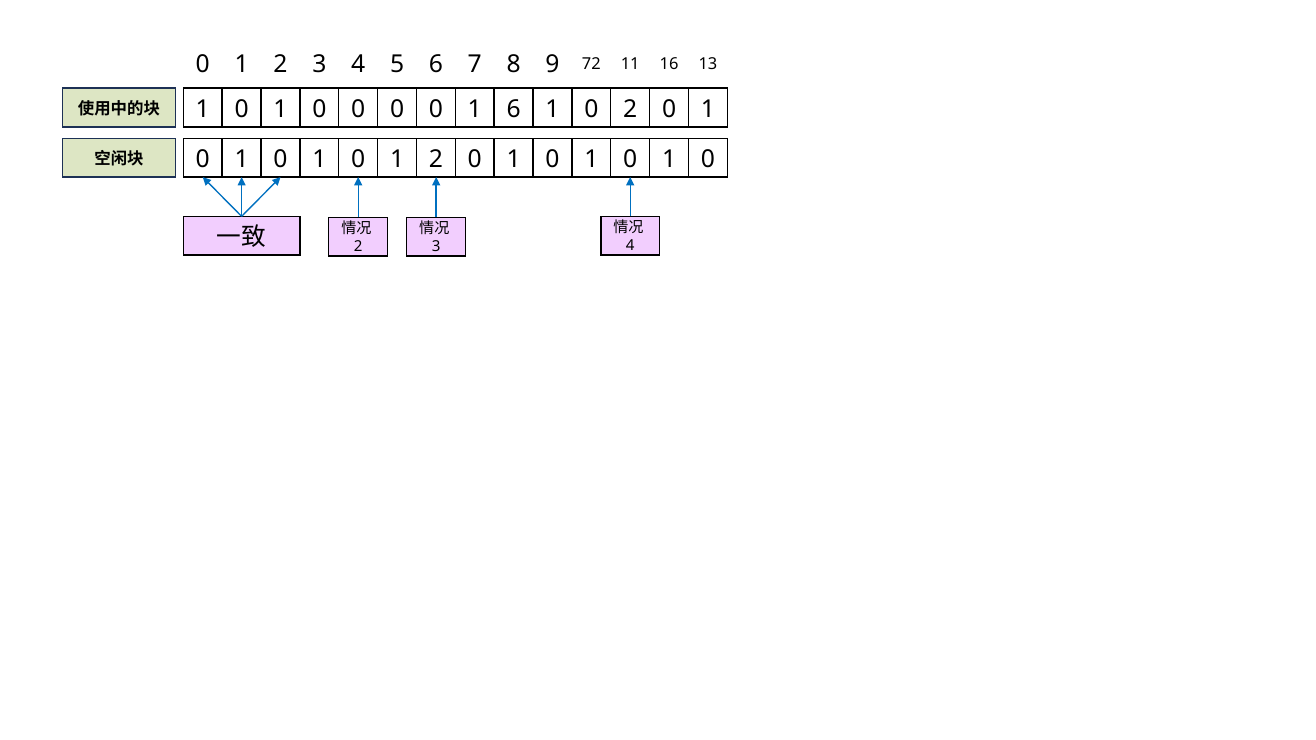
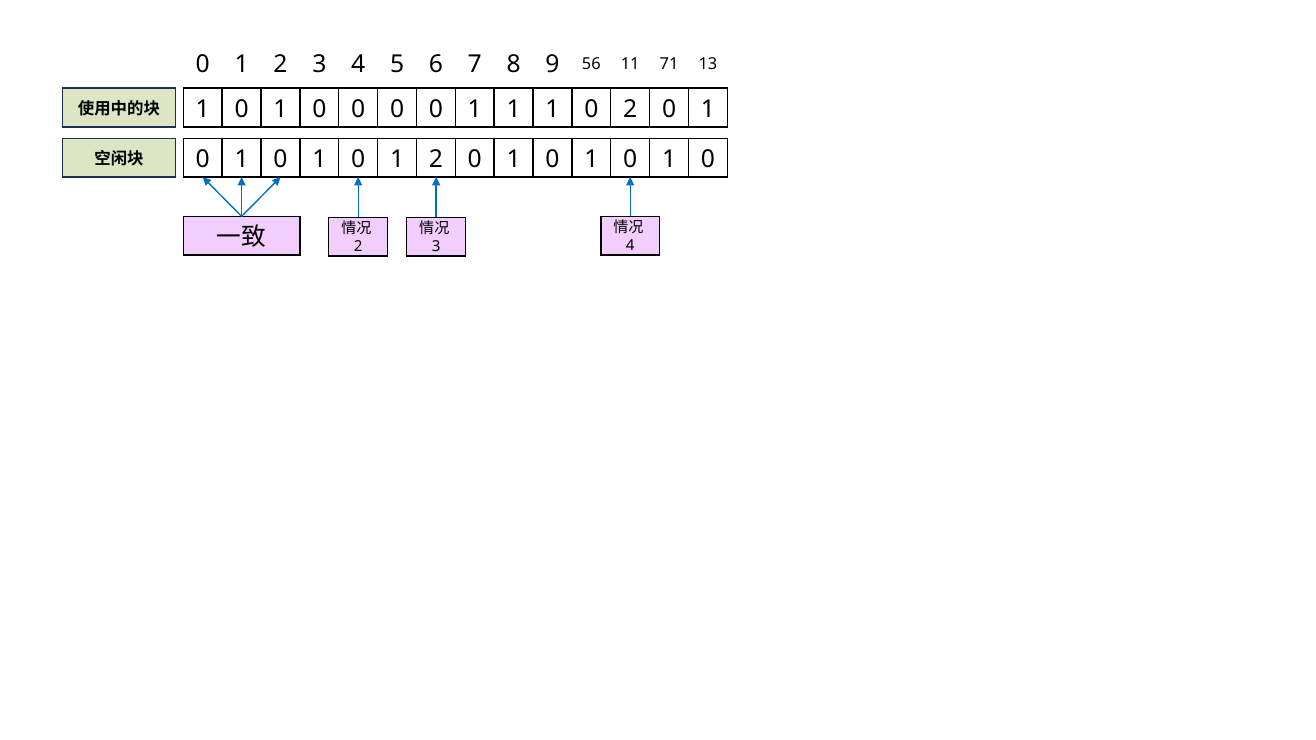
72: 72 -> 56
16: 16 -> 71
6 at (514, 109): 6 -> 1
